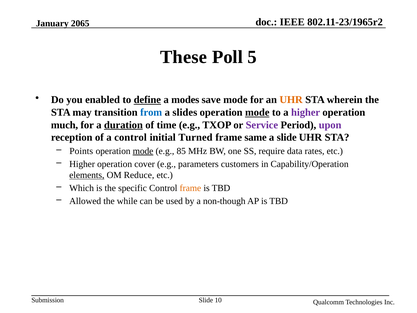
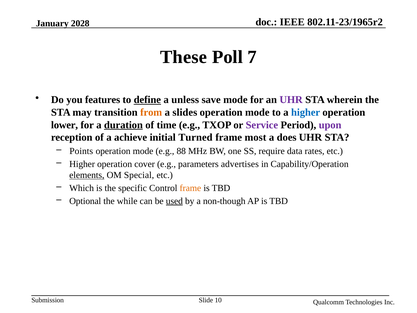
2065: 2065 -> 2028
5: 5 -> 7
enabled: enabled -> features
modes: modes -> unless
UHR at (291, 100) colour: orange -> purple
from colour: blue -> orange
mode at (257, 112) underline: present -> none
higher at (306, 112) colour: purple -> blue
much: much -> lower
a control: control -> achieve
same: same -> most
a slide: slide -> does
mode at (143, 151) underline: present -> none
85: 85 -> 88
customers: customers -> advertises
Reduce: Reduce -> Special
Allowed: Allowed -> Optional
used underline: none -> present
